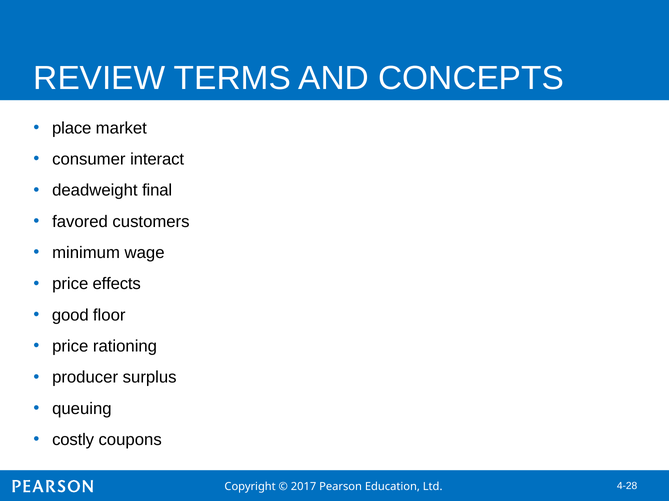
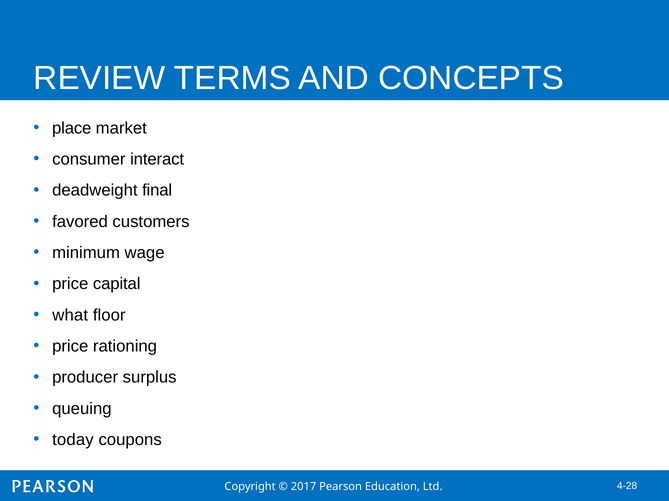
effects: effects -> capital
good: good -> what
costly: costly -> today
